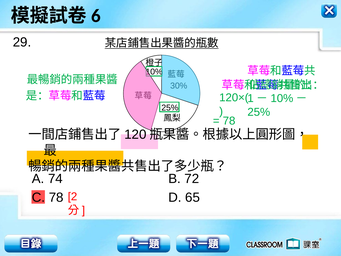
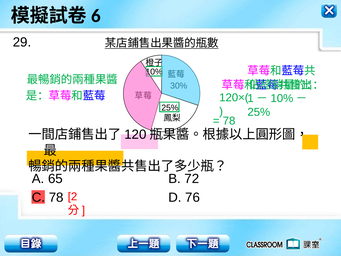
74: 74 -> 65
65: 65 -> 76
